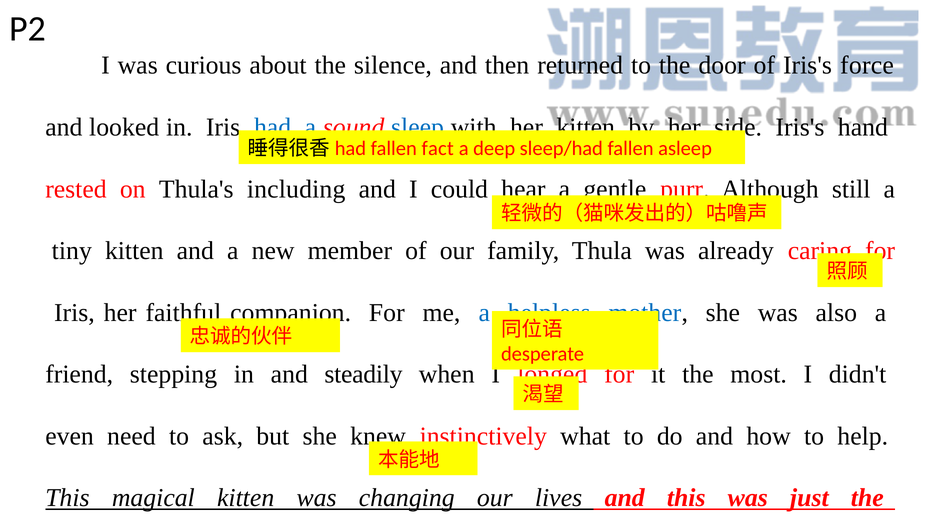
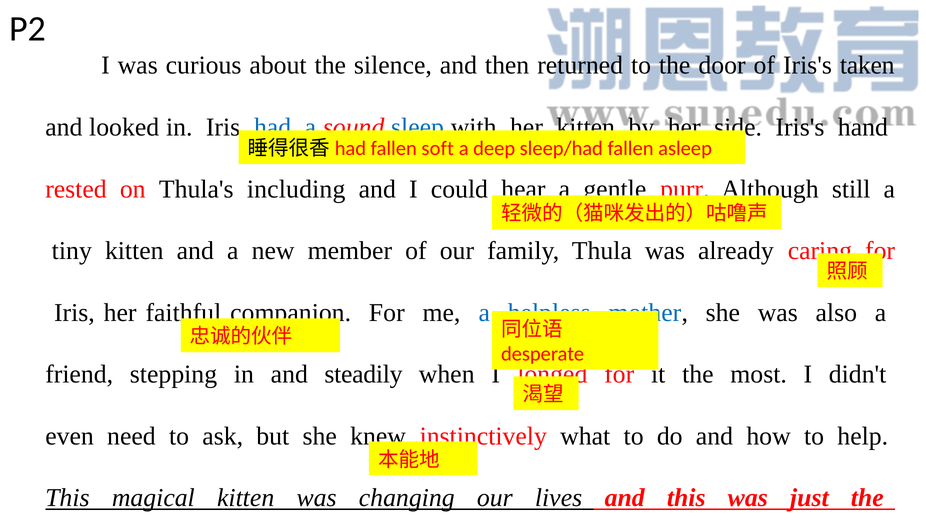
force: force -> taken
fact: fact -> soft
